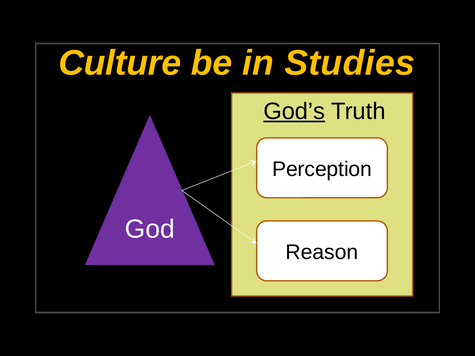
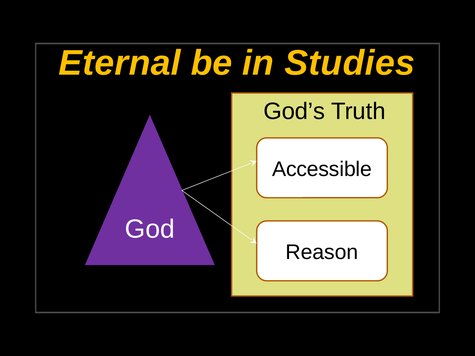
Culture: Culture -> Eternal
God’s underline: present -> none
Perception: Perception -> Accessible
